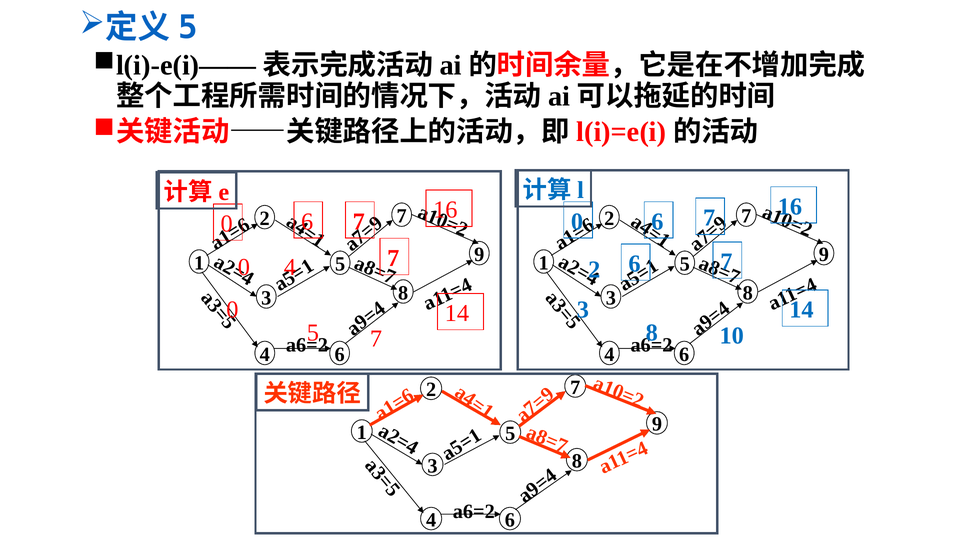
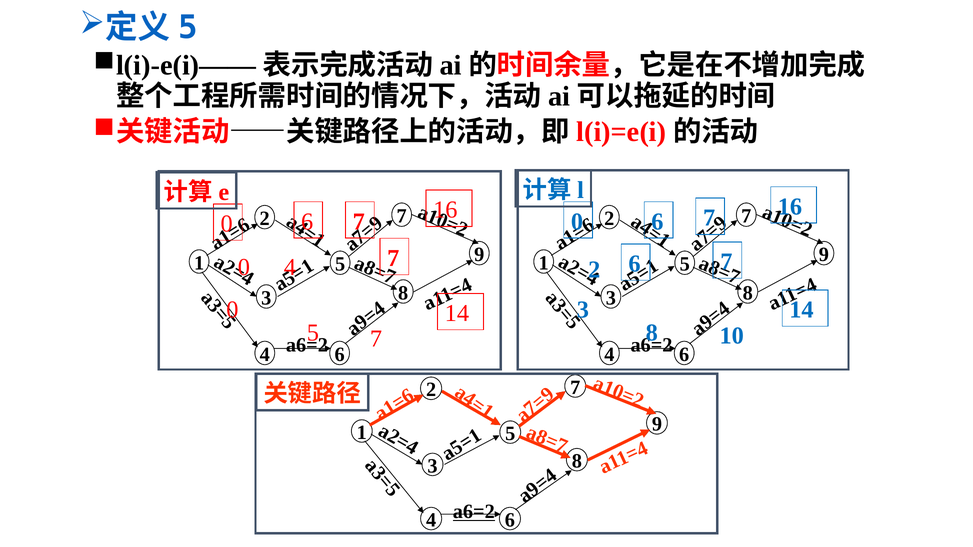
a6=2 at (474, 512) underline: none -> present
